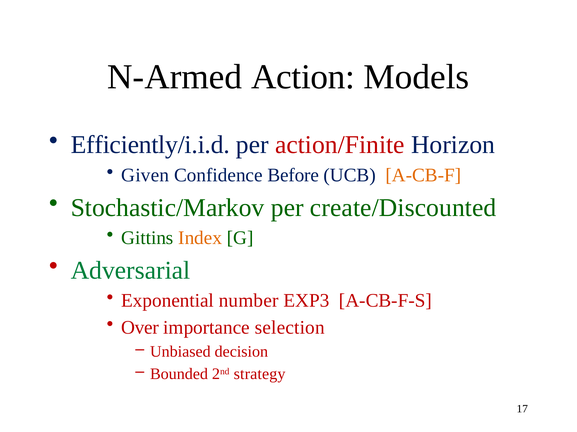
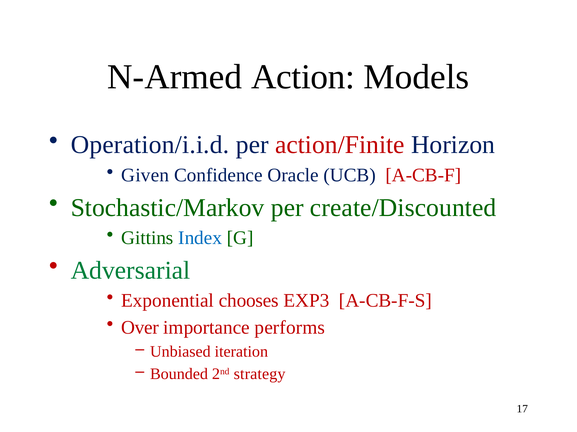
Efficiently/i.i.d: Efficiently/i.i.d -> Operation/i.i.d
Before: Before -> Oracle
A-CB-F colour: orange -> red
Index colour: orange -> blue
number: number -> chooses
selection: selection -> performs
decision: decision -> iteration
